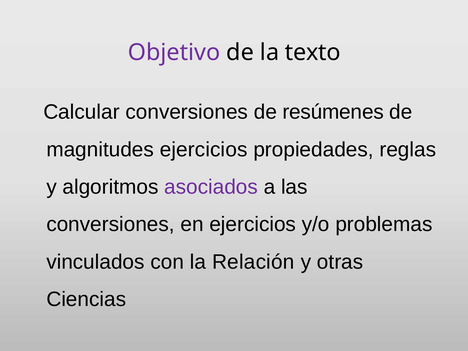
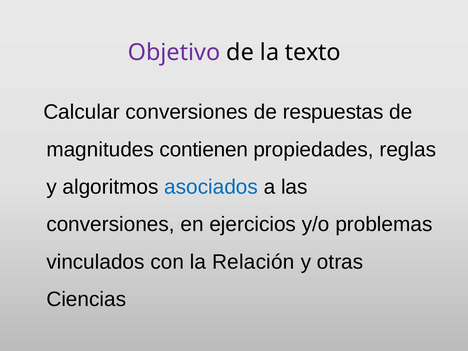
resúmenes: resúmenes -> respuestas
magnitudes ejercicios: ejercicios -> contienen
asociados colour: purple -> blue
